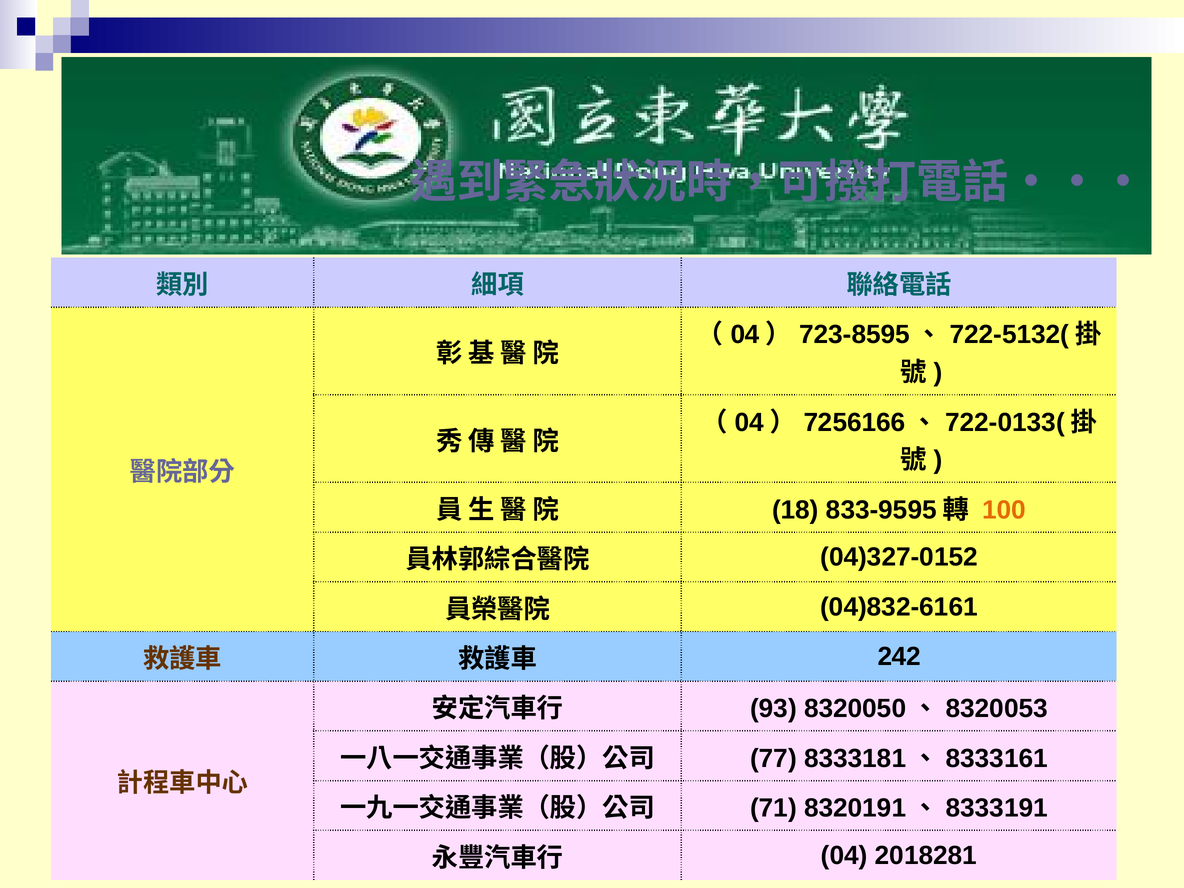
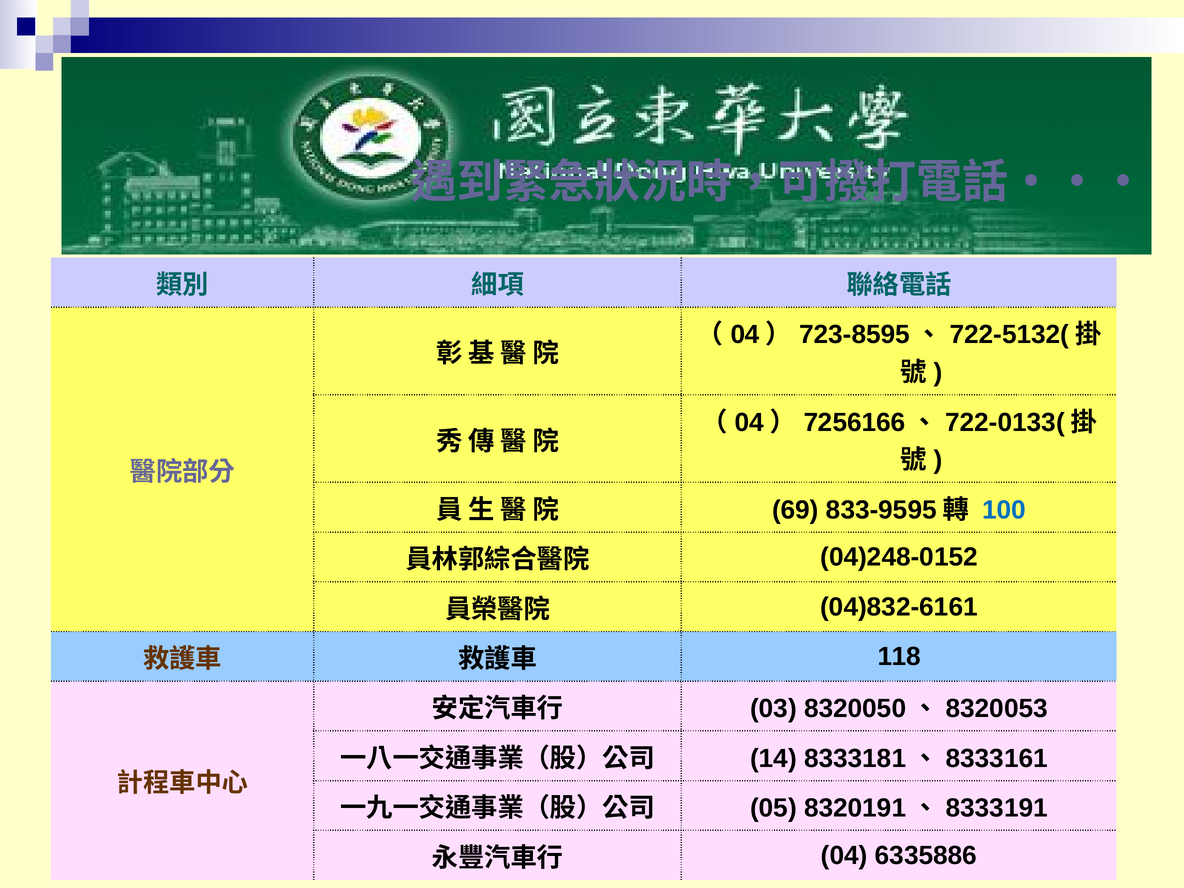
18: 18 -> 69
100 colour: orange -> blue
04)327-0152: 04)327-0152 -> 04)248-0152
242: 242 -> 118
93: 93 -> 03
77: 77 -> 14
71: 71 -> 05
2018281: 2018281 -> 6335886
